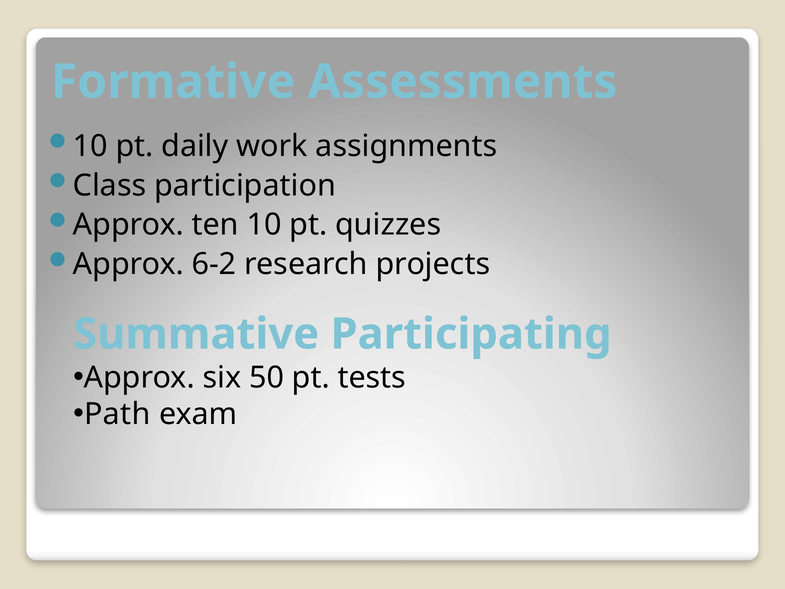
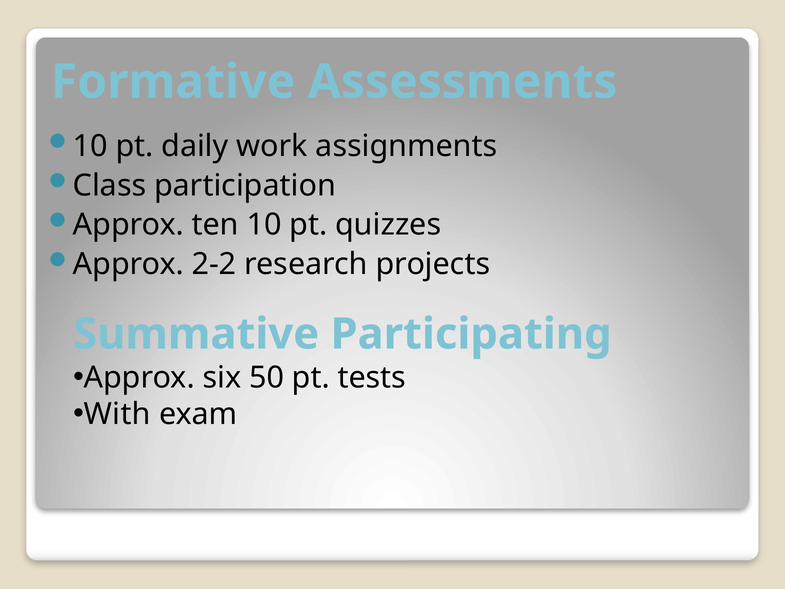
6-2: 6-2 -> 2-2
Path: Path -> With
